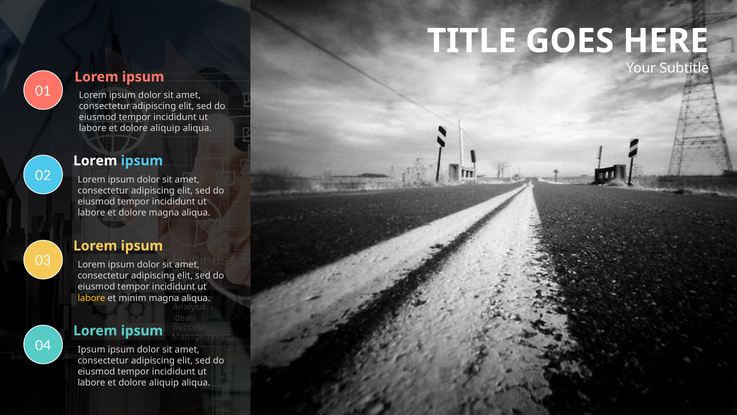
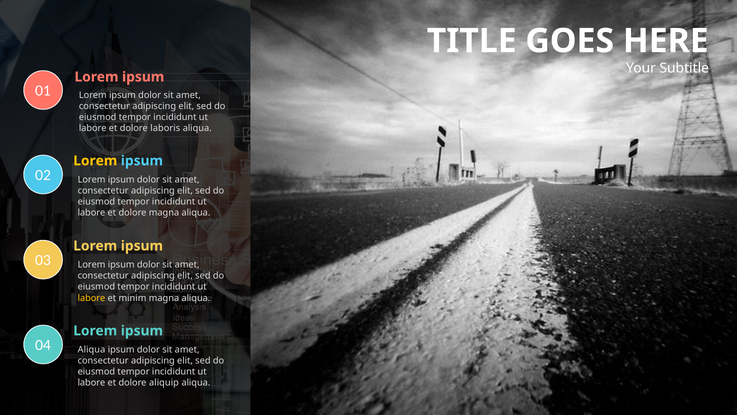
aliquip at (165, 128): aliquip -> laboris
Lorem at (95, 161) colour: white -> yellow
Ipsum at (92, 349): Ipsum -> Aliqua
